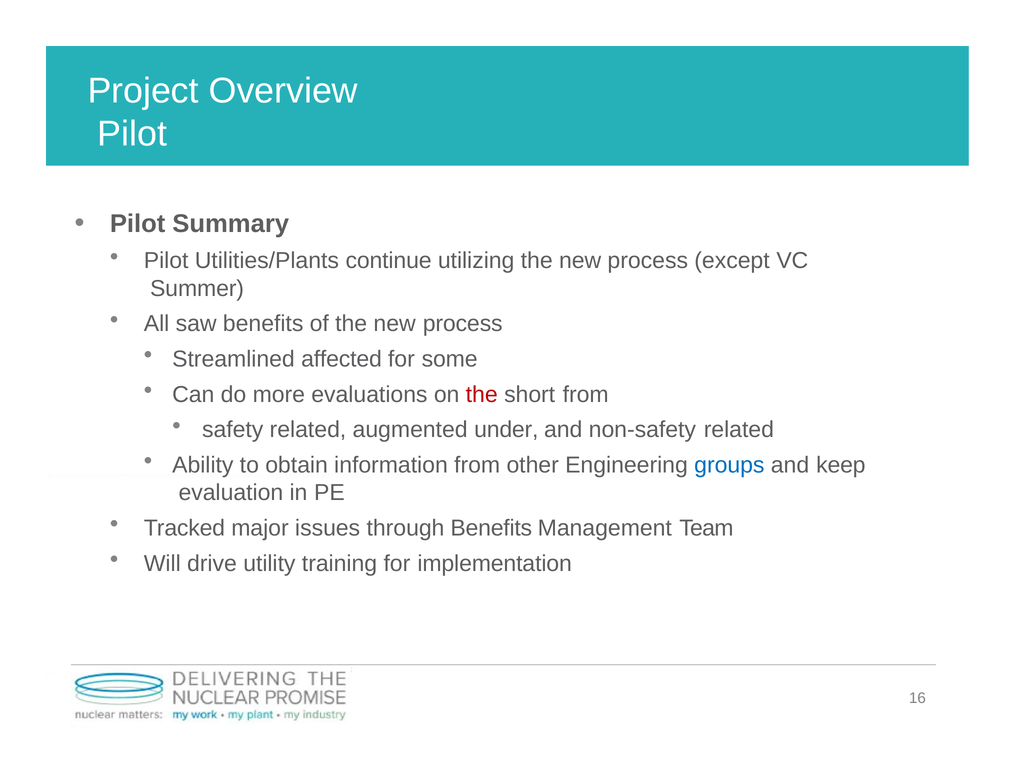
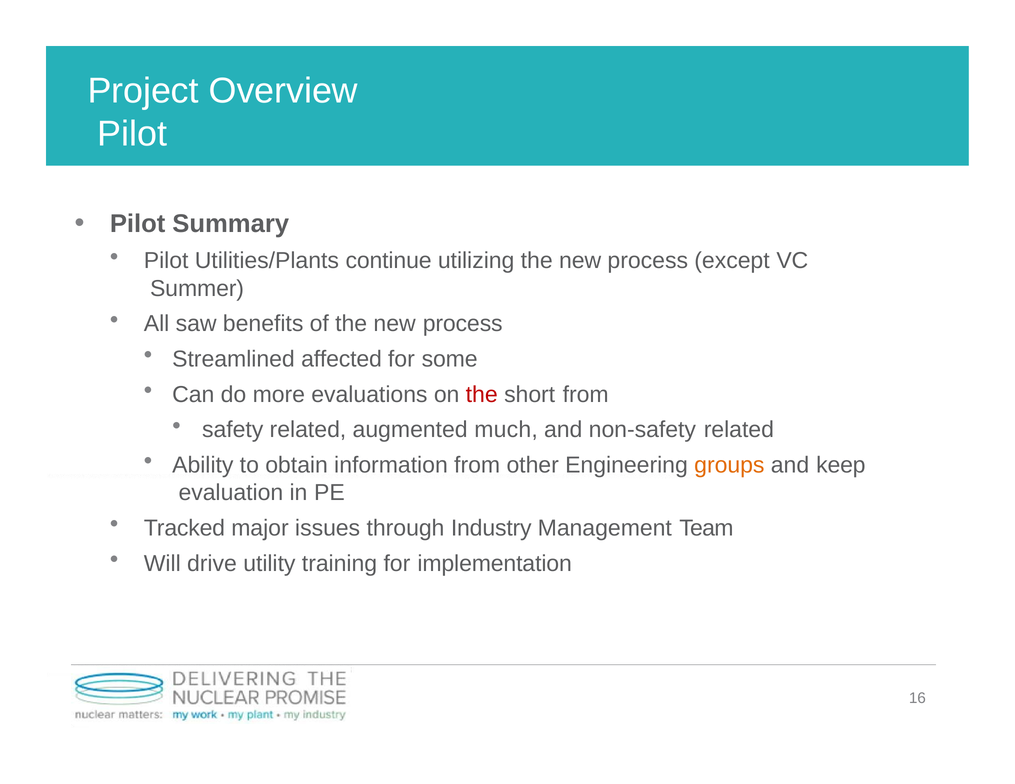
under: under -> much
groups colour: blue -> orange
through Benefits: Benefits -> Industry
